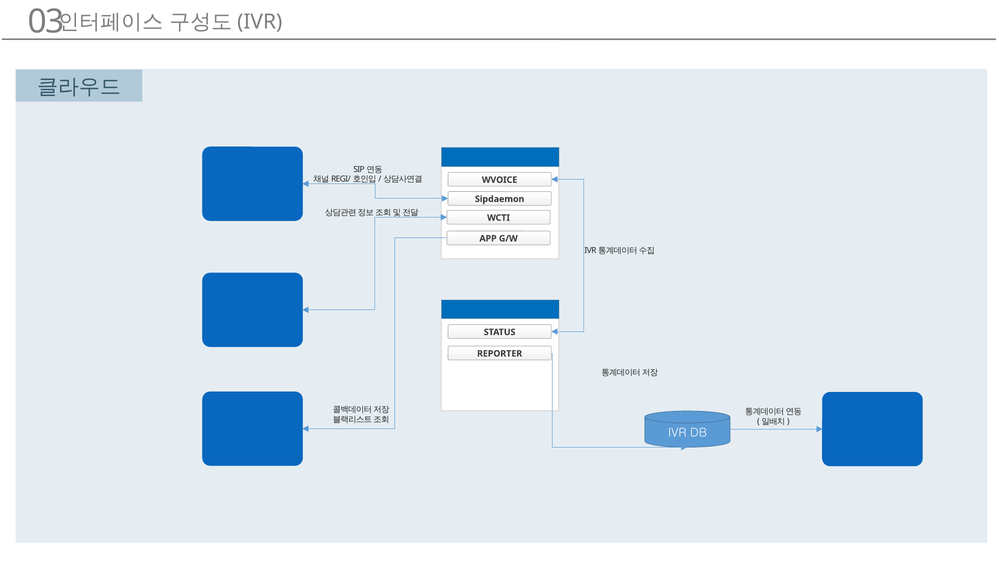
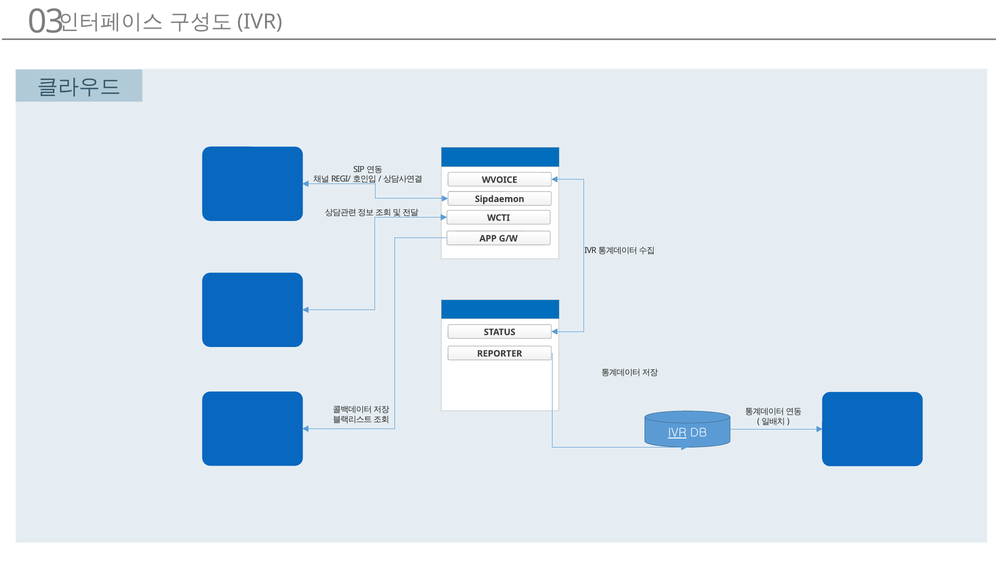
IVR underline: none -> present
